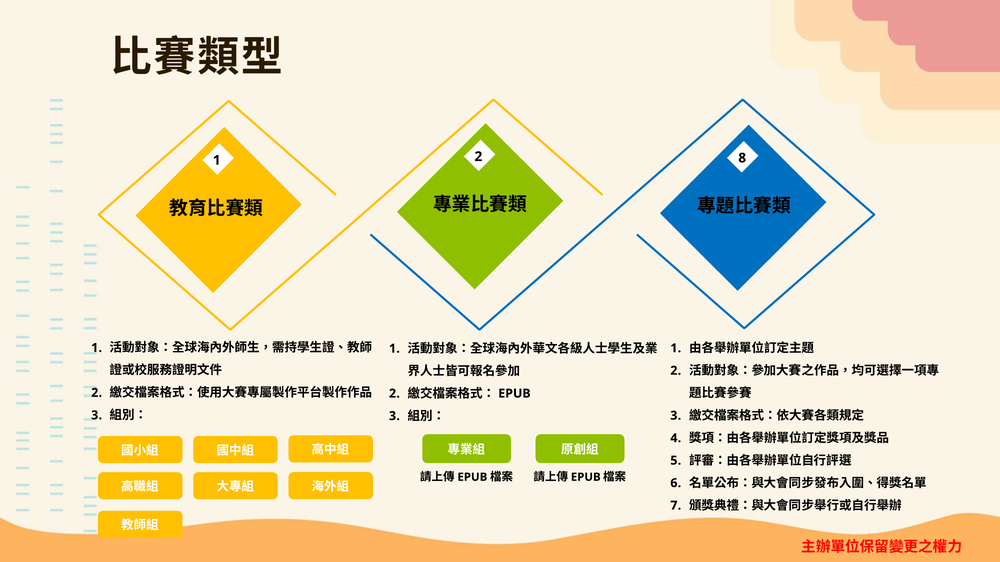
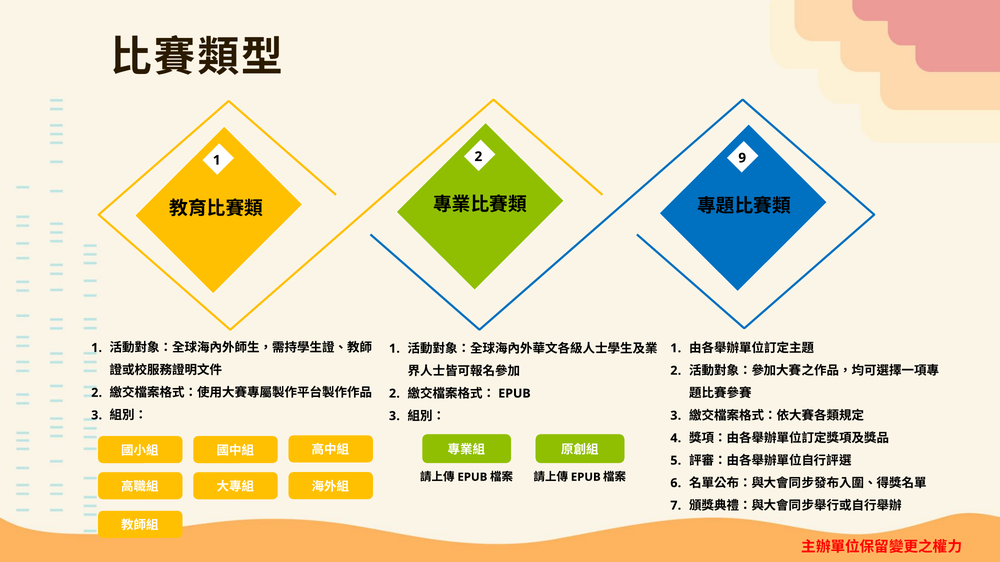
8: 8 -> 9
